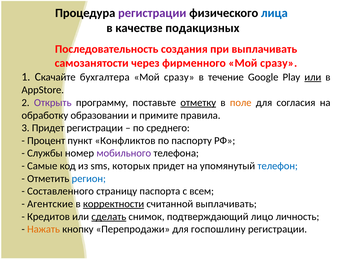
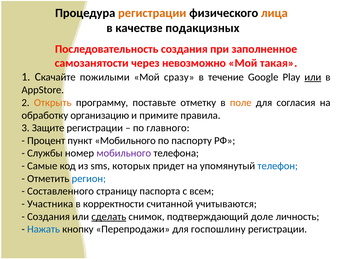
регистрации at (152, 13) colour: purple -> orange
лица colour: blue -> orange
при выплачивать: выплачивать -> заполненное
фирменного: фирменного -> невозможно
сразу at (279, 63): сразу -> такая
бухгалтера: бухгалтера -> пожилыми
Открыть colour: purple -> orange
отметку underline: present -> none
образовании: образовании -> организацию
3 Придет: Придет -> Защите
среднего: среднего -> главного
пункт Конфликтов: Конфликтов -> Мобильного
Агентские: Агентские -> Участника
корректности underline: present -> none
считанной выплачивать: выплачивать -> учитываются
Кредитов at (48, 217): Кредитов -> Создания
лицо: лицо -> доле
Нажать colour: orange -> blue
